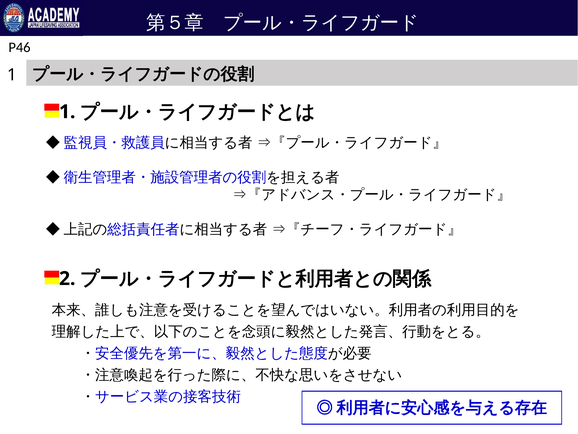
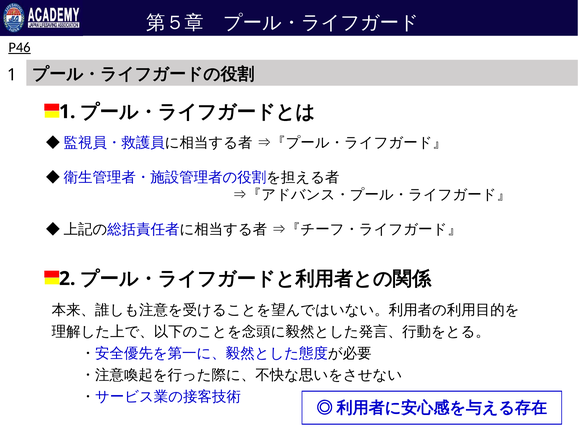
P46 underline: none -> present
